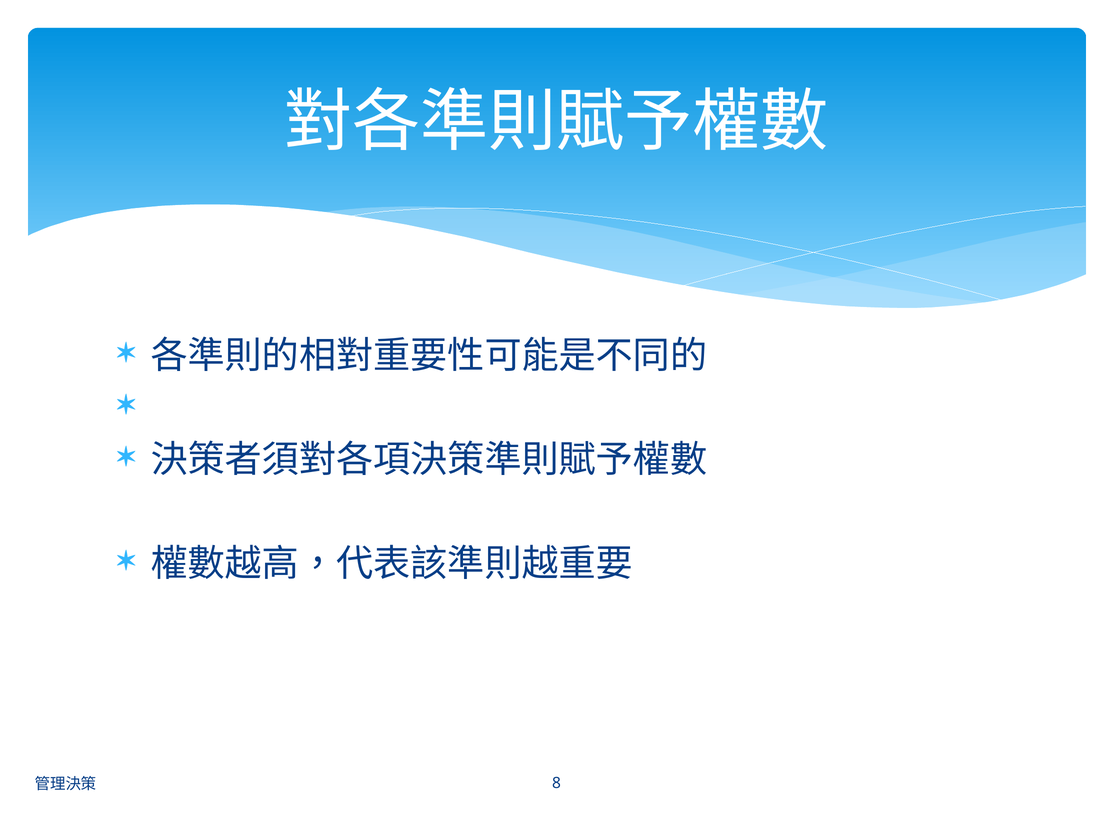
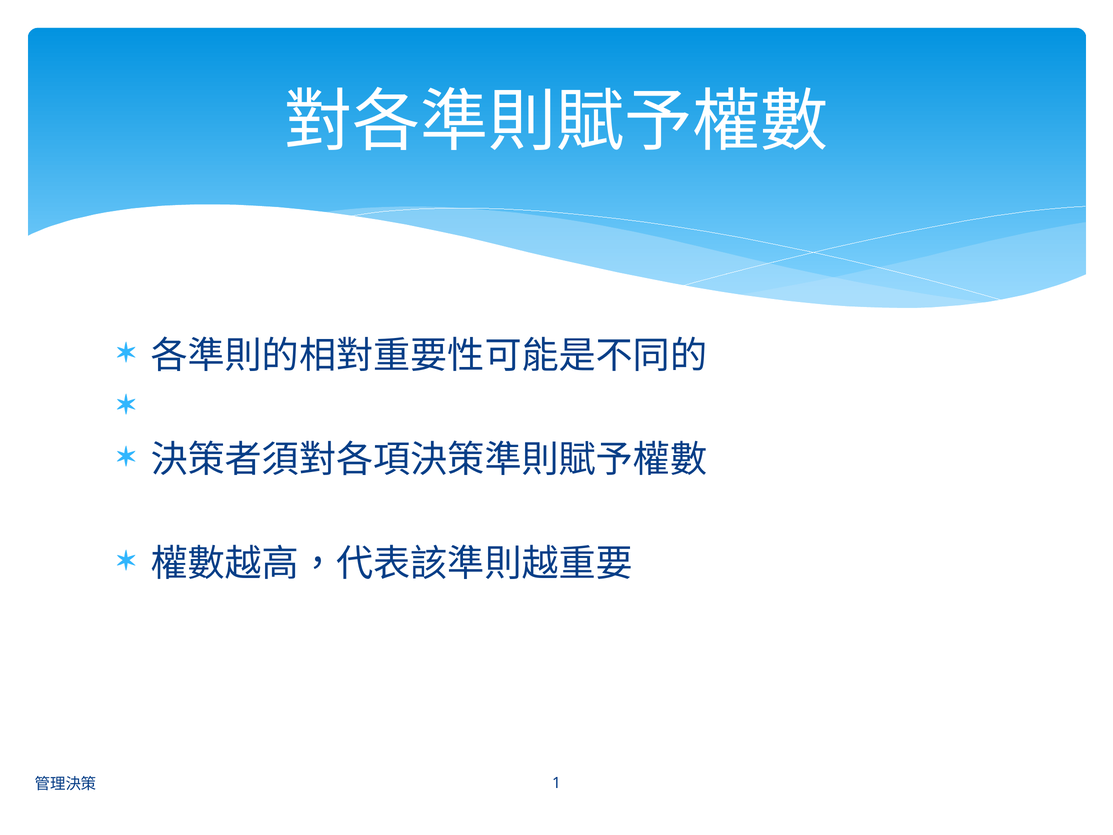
8: 8 -> 1
